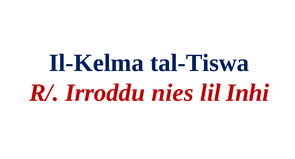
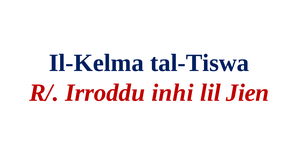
nies: nies -> inhi
Inhi: Inhi -> Jien
